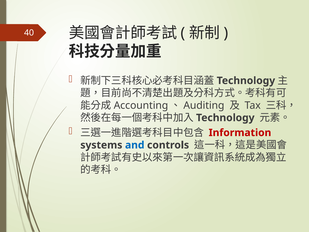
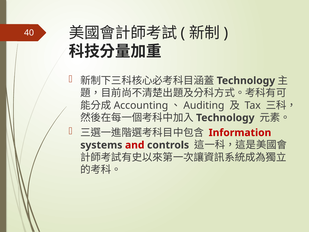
and colour: blue -> red
